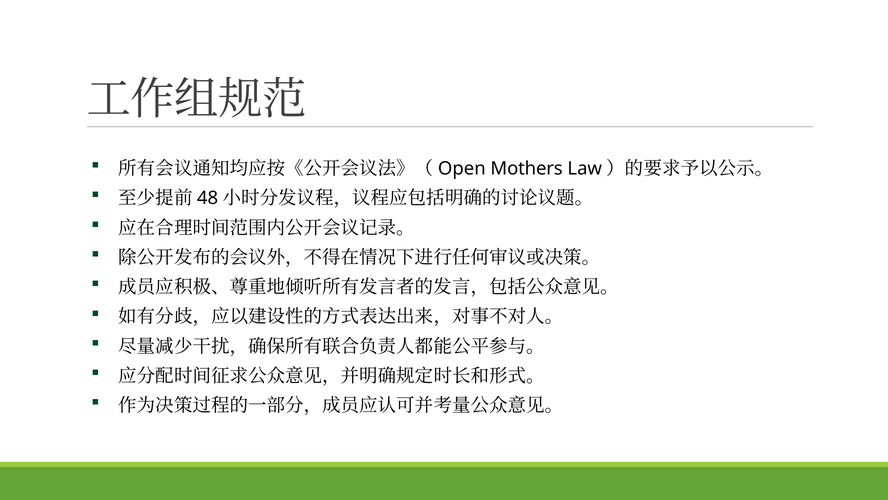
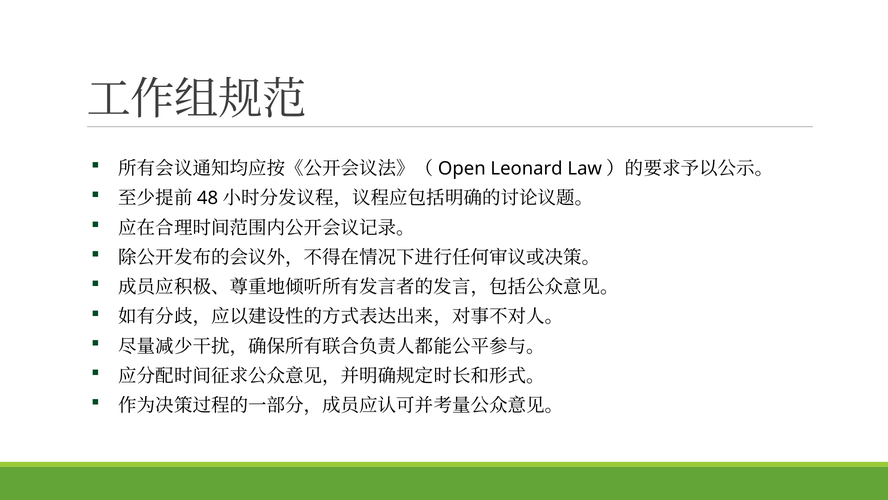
Mothers: Mothers -> Leonard
